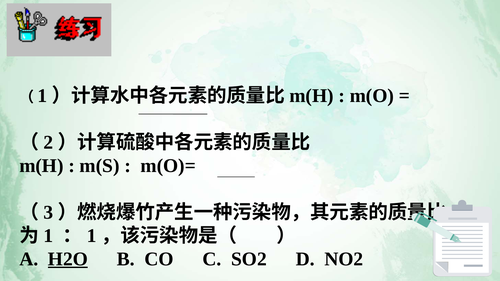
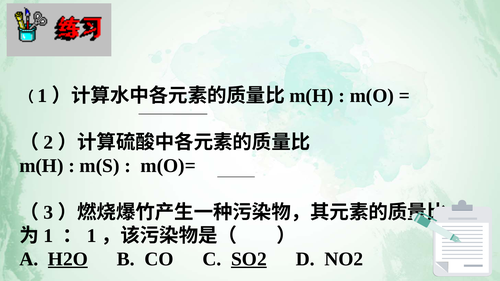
SO2 underline: none -> present
